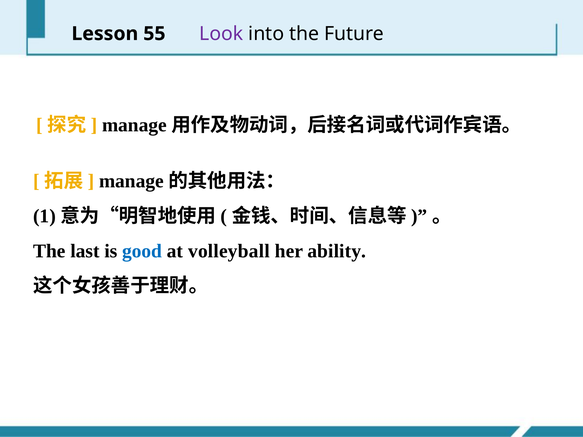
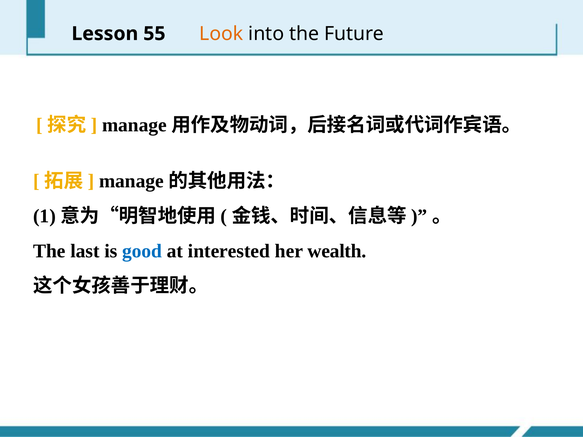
Look colour: purple -> orange
volleyball: volleyball -> interested
ability: ability -> wealth
